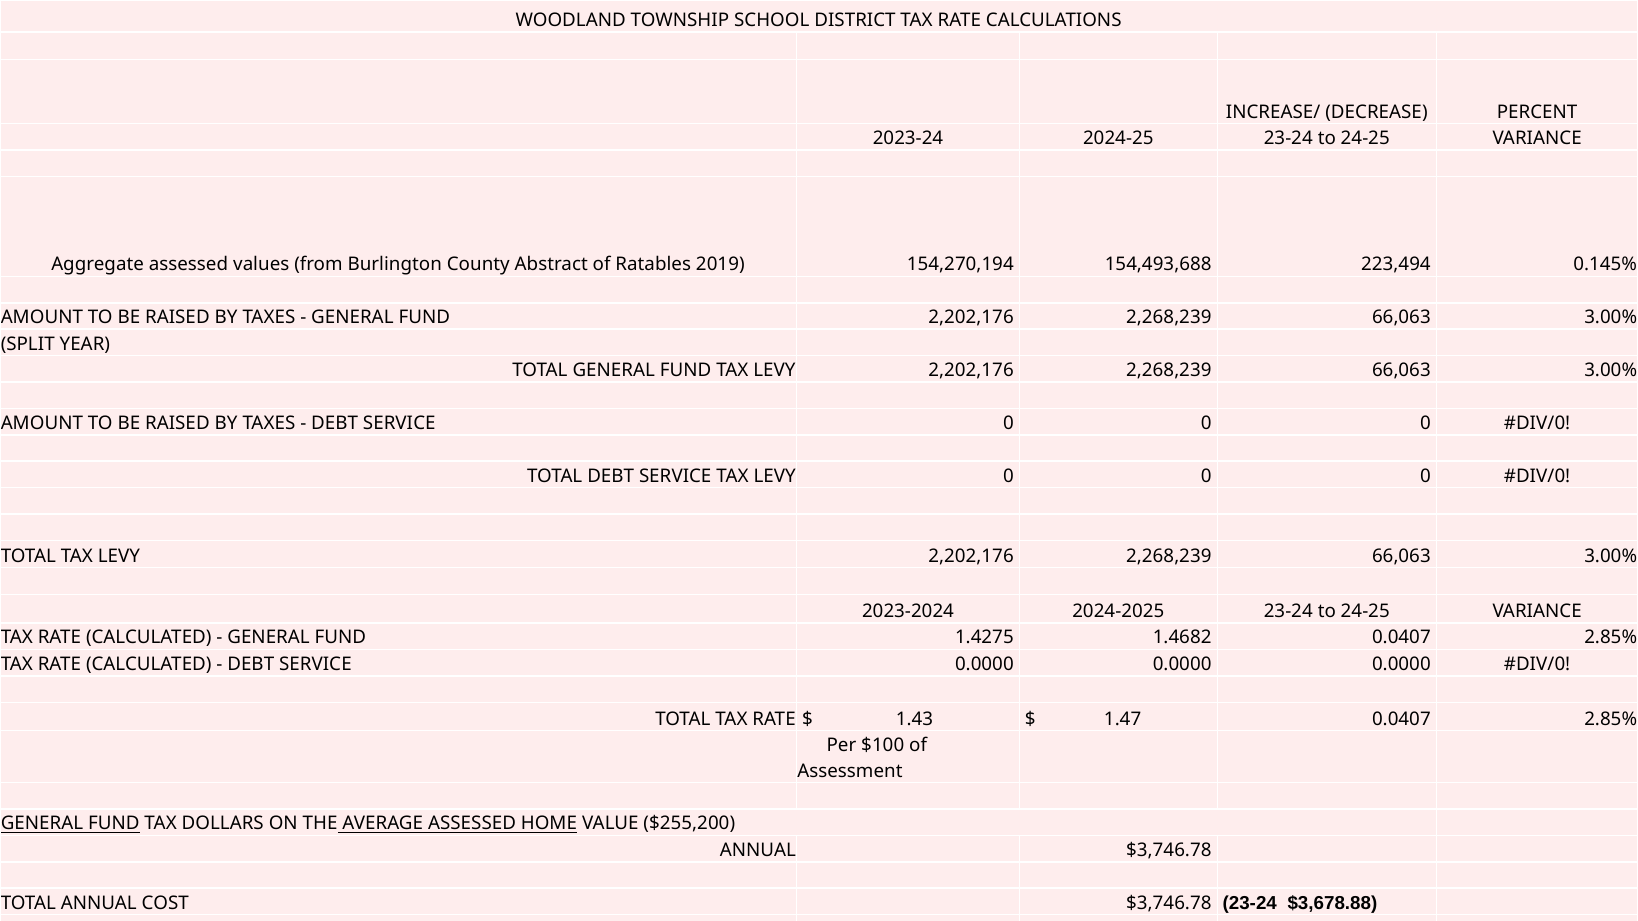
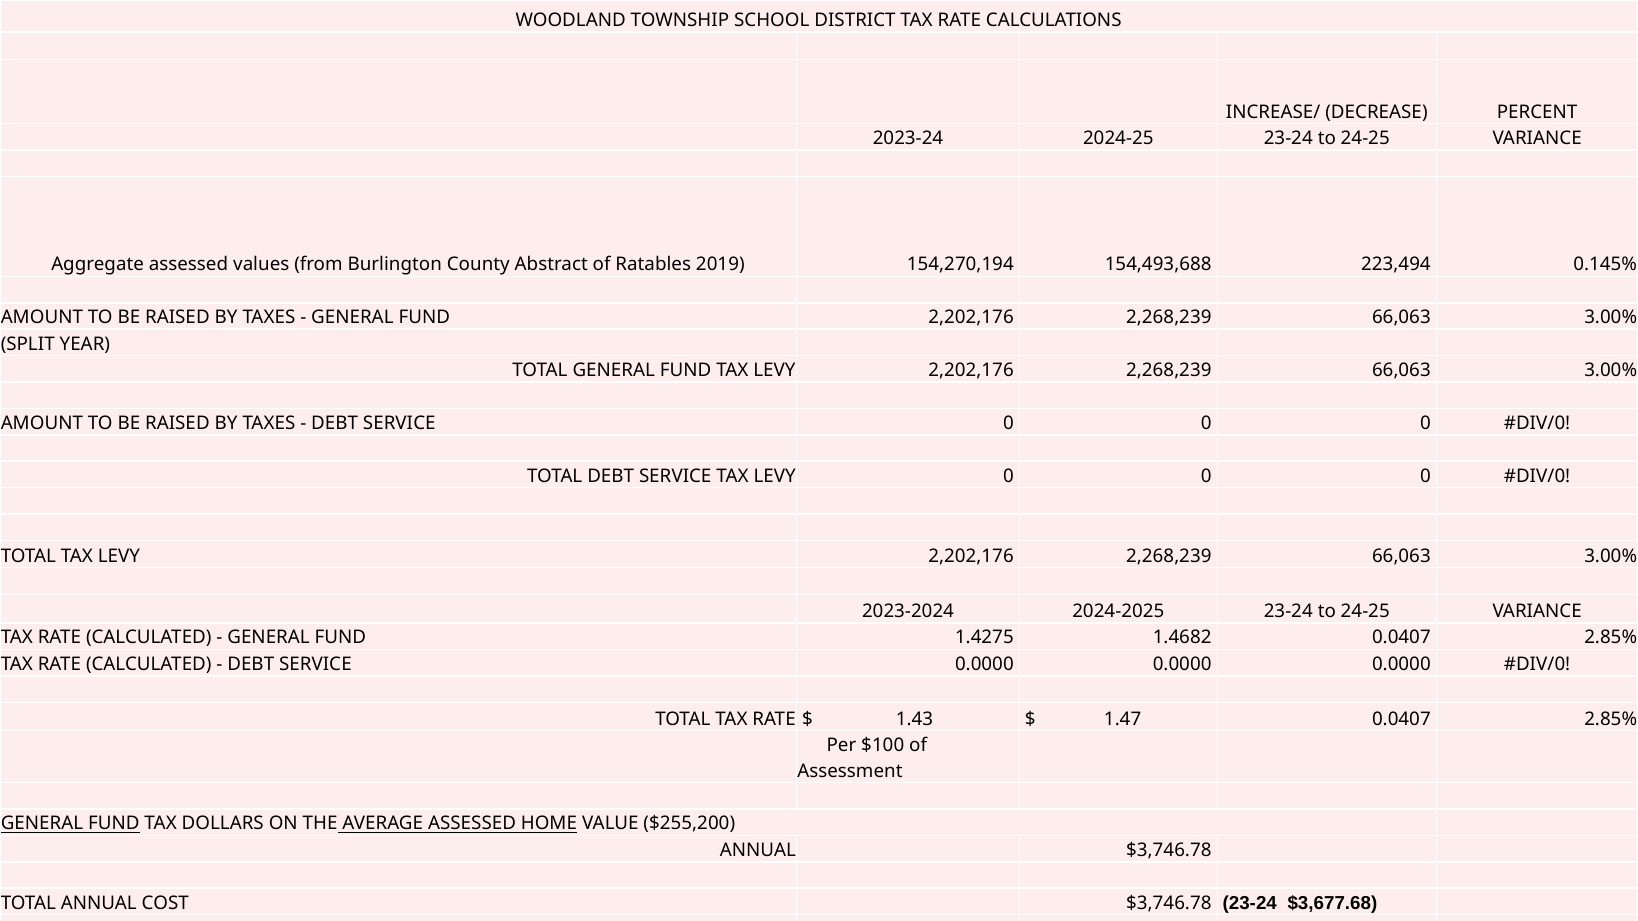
$3,678.88: $3,678.88 -> $3,677.68
